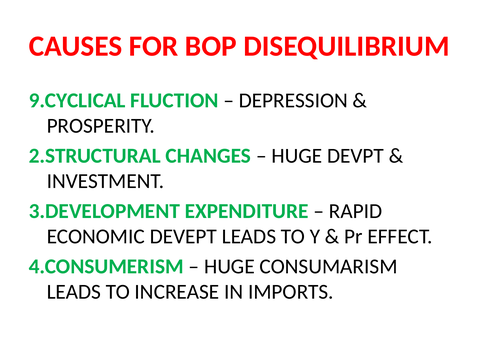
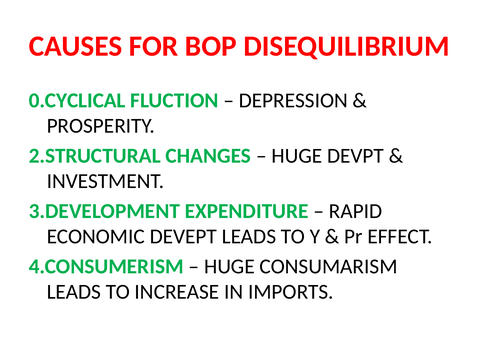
9.CYCLICAL: 9.CYCLICAL -> 0.CYCLICAL
